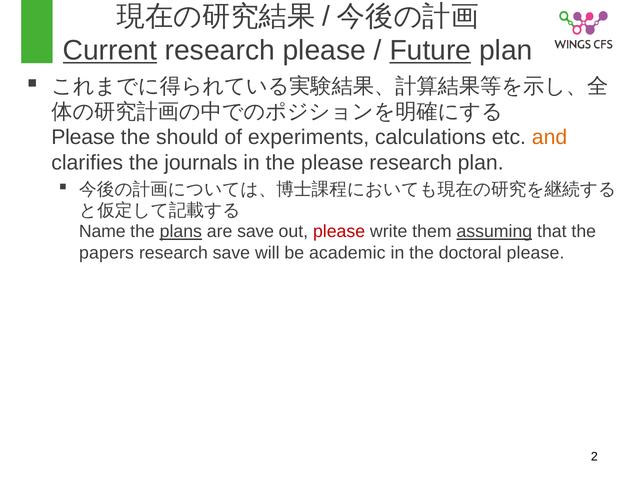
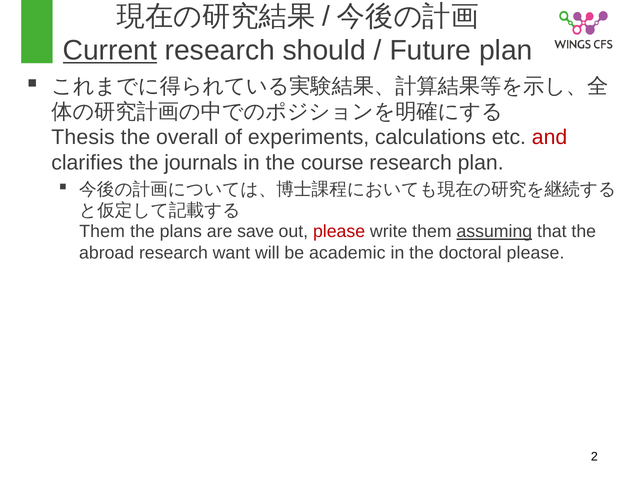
research please: please -> should
Future underline: present -> none
Please at (83, 137): Please -> Thesis
should: should -> overall
and colour: orange -> red
the please: please -> course
Name at (102, 232): Name -> Them
plans underline: present -> none
papers: papers -> abroad
research save: save -> want
